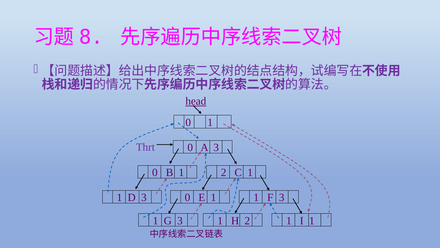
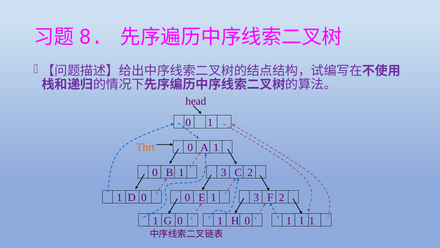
head underline: present -> none
Thrt colour: purple -> orange
A 3: 3 -> 1
B 1 2: 2 -> 3
C 1: 1 -> 2
D 3: 3 -> 0
E 1 1: 1 -> 3
F 3: 3 -> 2
G 3: 3 -> 0
H 2: 2 -> 0
